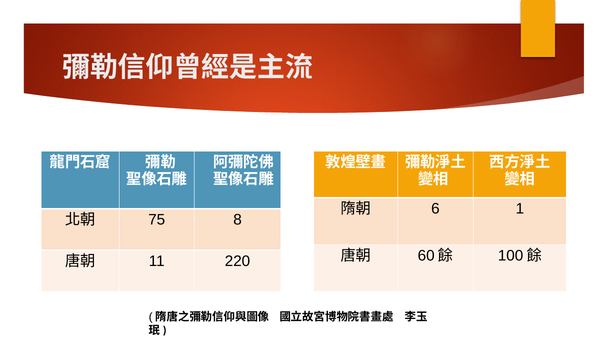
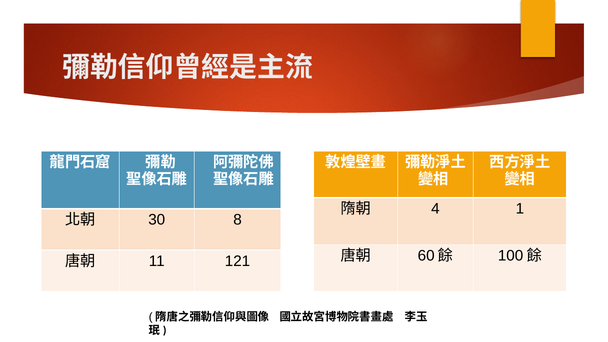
6: 6 -> 4
75: 75 -> 30
220: 220 -> 121
